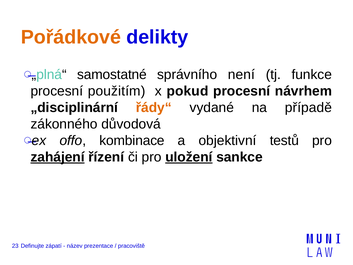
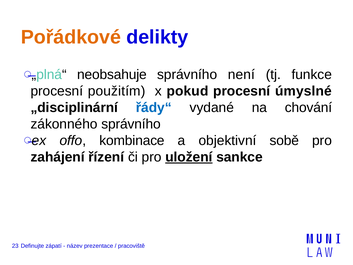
samostatné: samostatné -> neobsahuje
návrhem: návrhem -> úmyslné
řády“ colour: orange -> blue
případě: případě -> chování
zákonného důvodová: důvodová -> správního
testů: testů -> sobě
zahájení underline: present -> none
